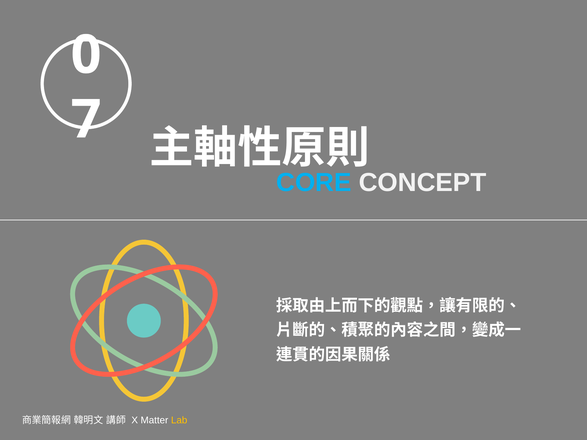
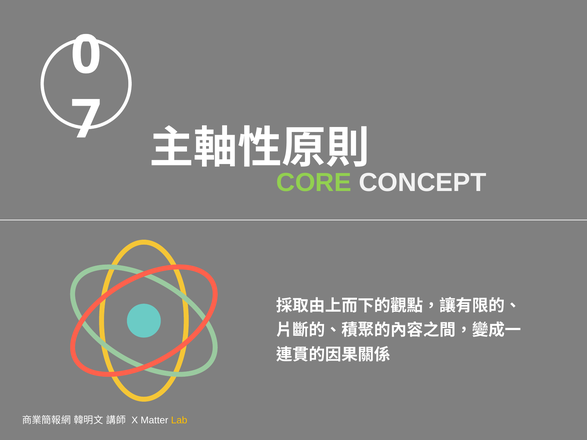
CORE colour: light blue -> light green
